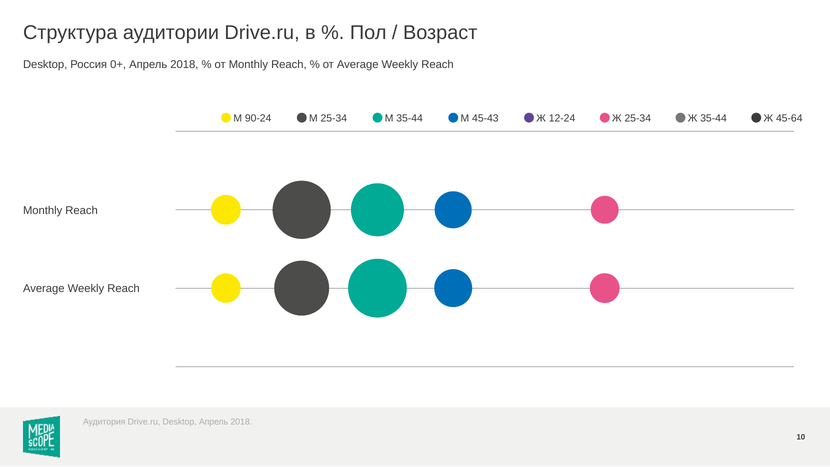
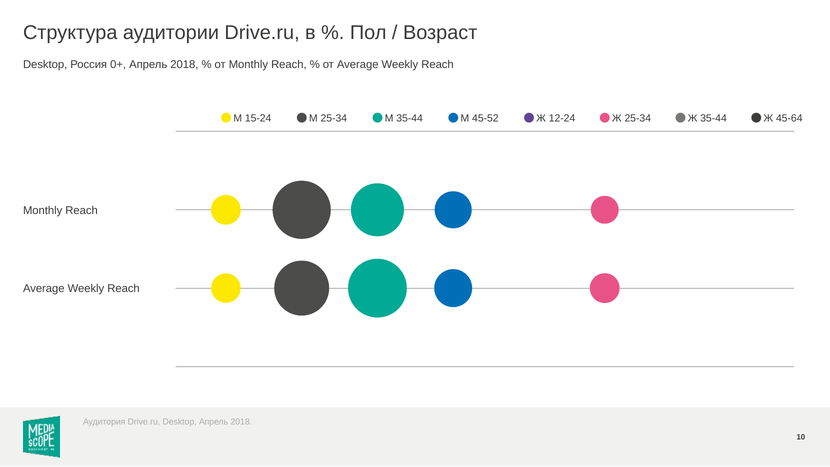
90-24: 90-24 -> 15-24
45-43: 45-43 -> 45-52
